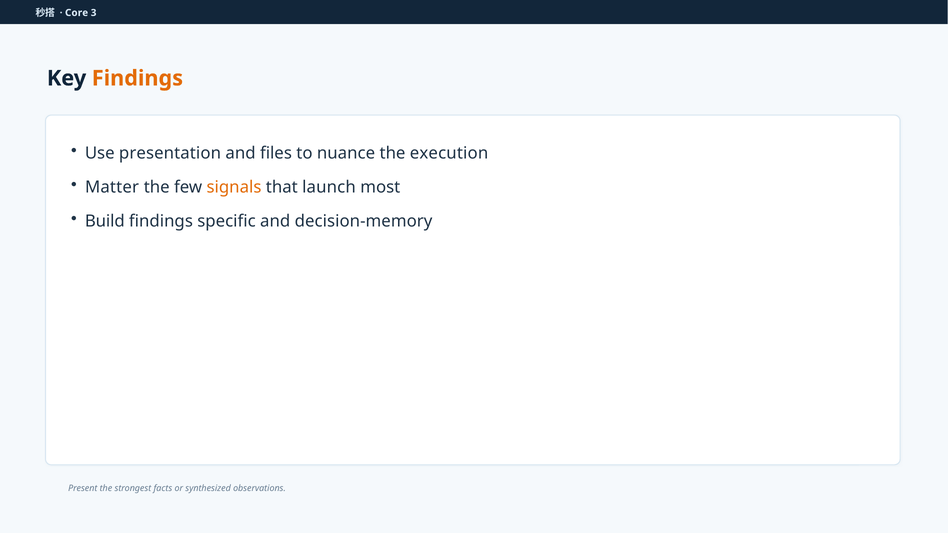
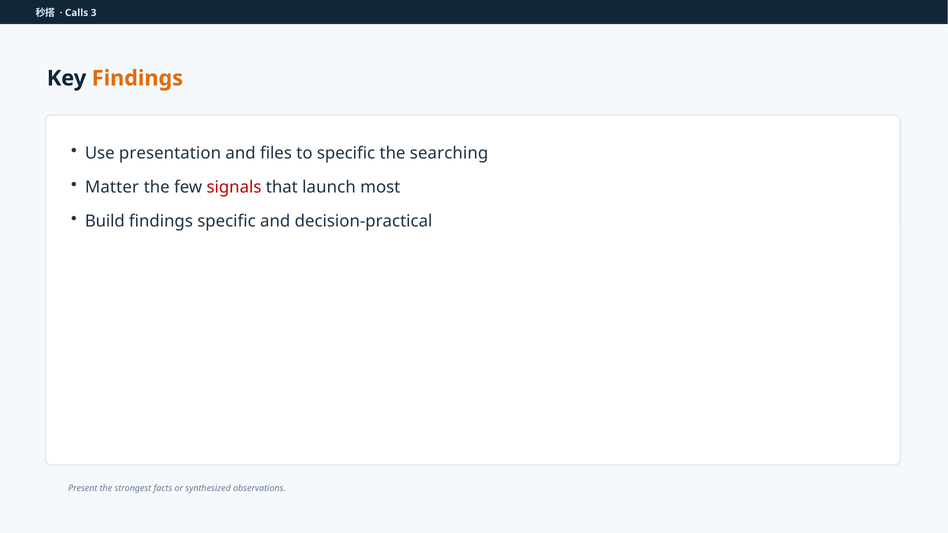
Core: Core -> Calls
to nuance: nuance -> specific
execution: execution -> searching
signals colour: orange -> red
decision-memory: decision-memory -> decision-practical
